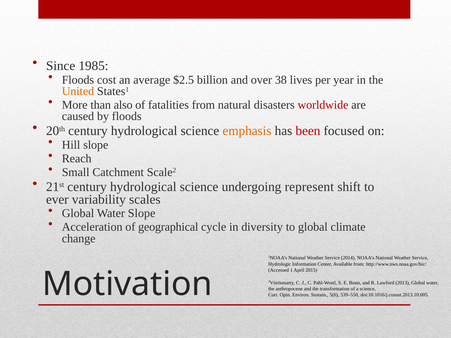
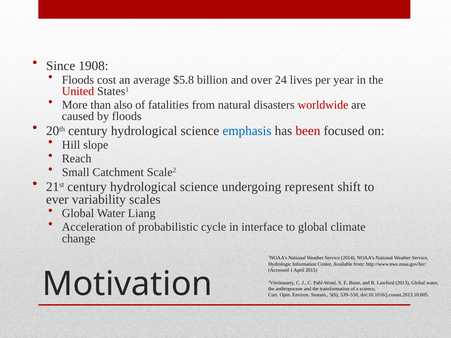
1985: 1985 -> 1908
$2.5: $2.5 -> $5.8
38: 38 -> 24
United colour: orange -> red
emphasis colour: orange -> blue
Water Slope: Slope -> Liang
geographical: geographical -> probabilistic
diversity: diversity -> interface
